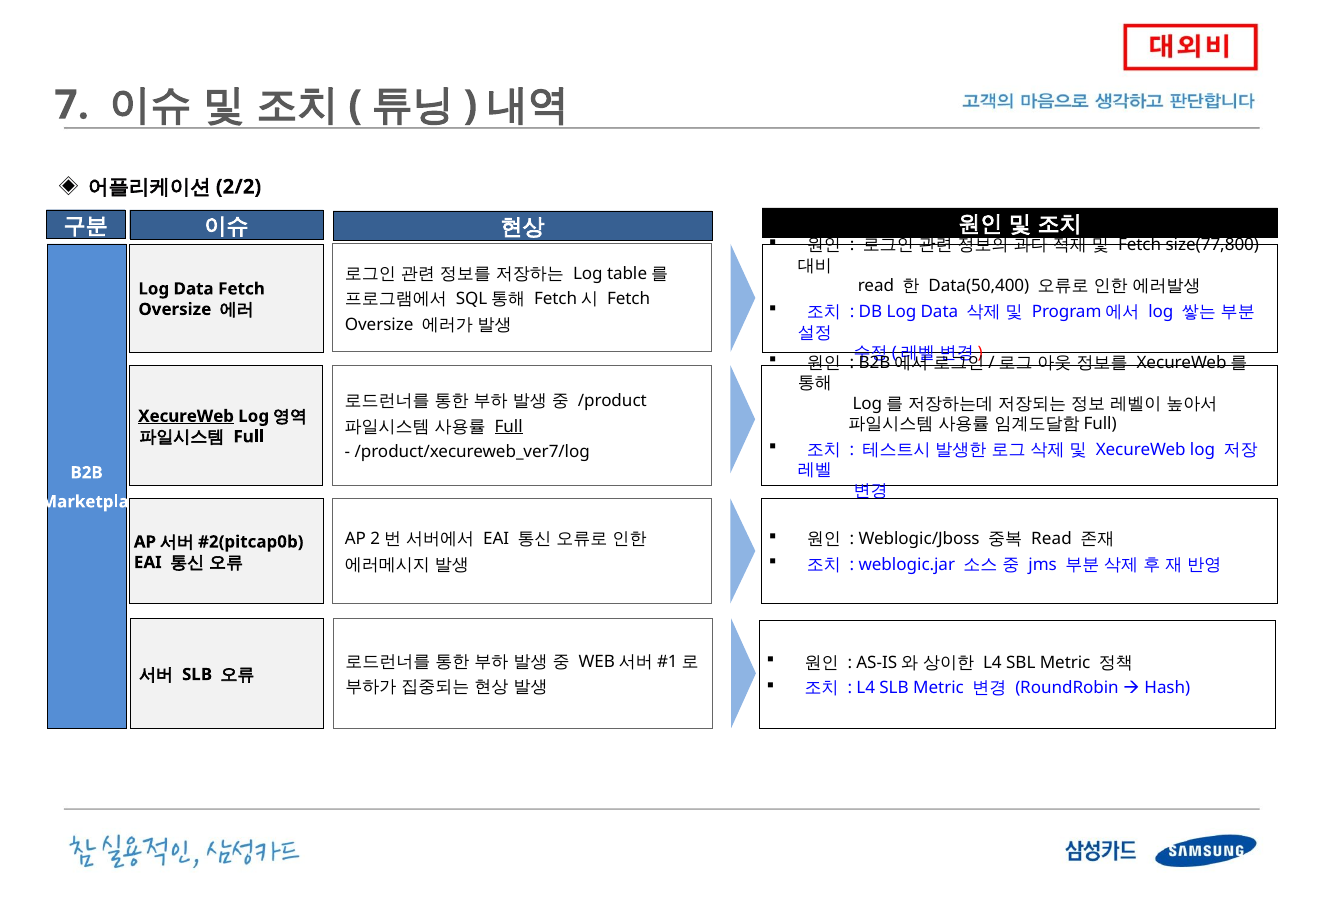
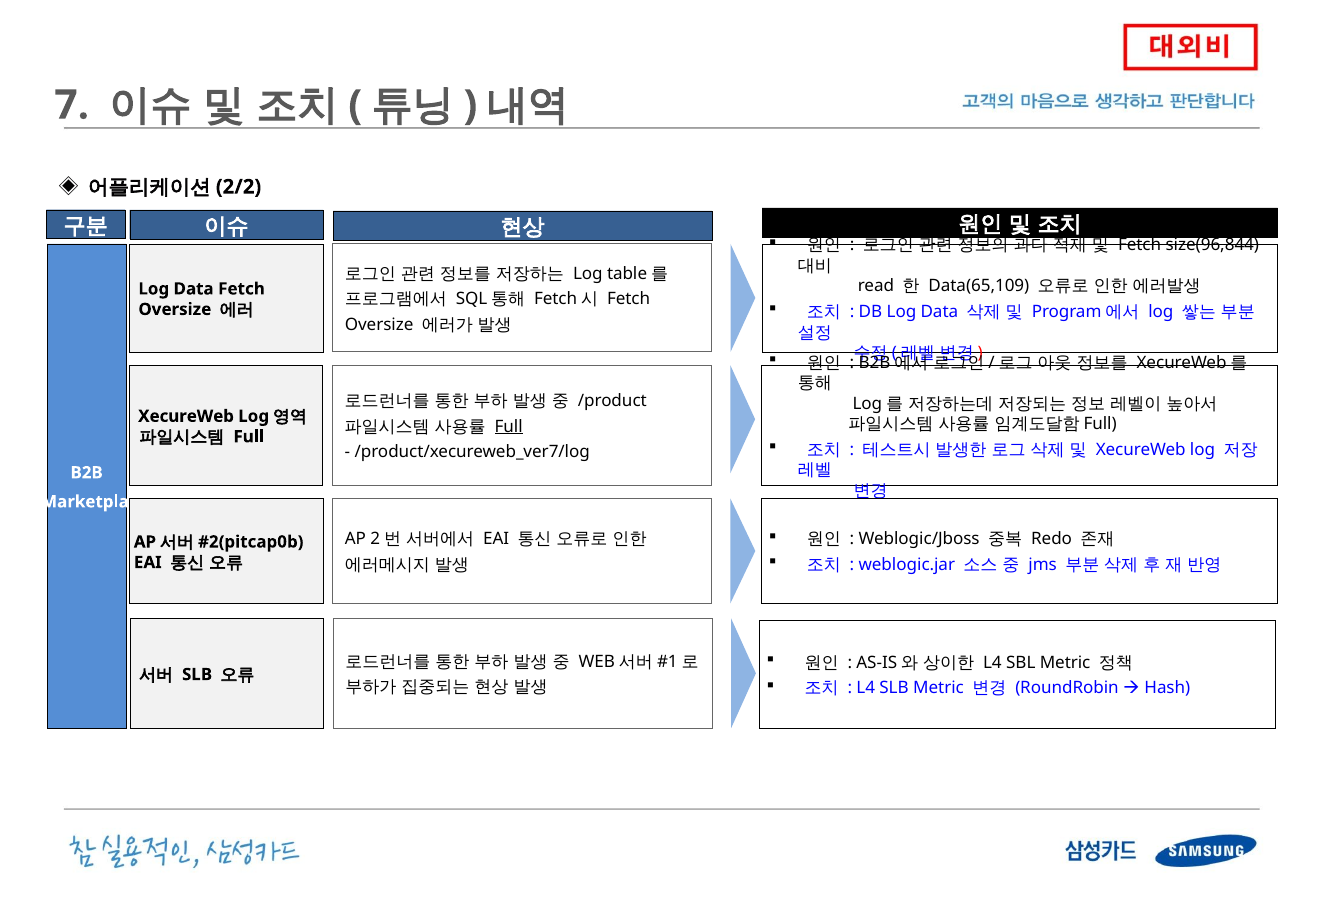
size(77,800: size(77,800 -> size(96,844
Data(50,400: Data(50,400 -> Data(65,109
XecureWeb at (186, 416) underline: present -> none
Read at (1051, 539): Read -> Redo
